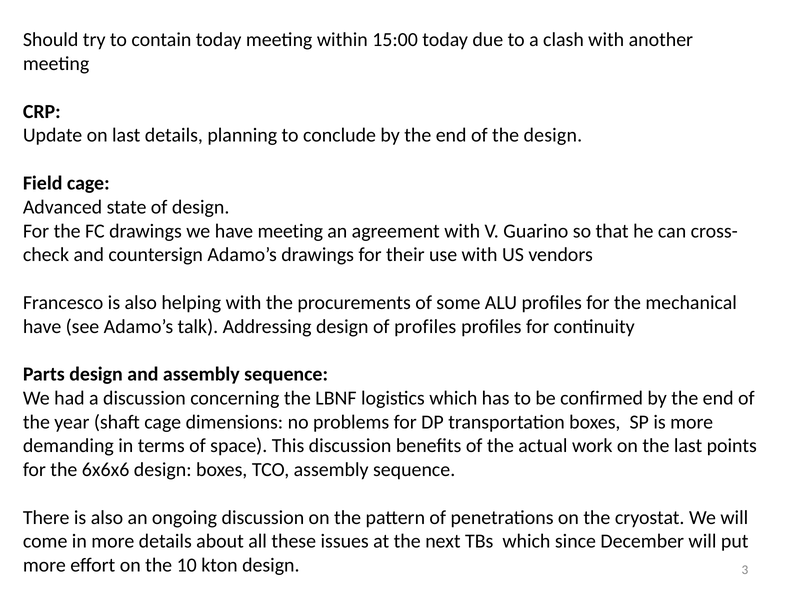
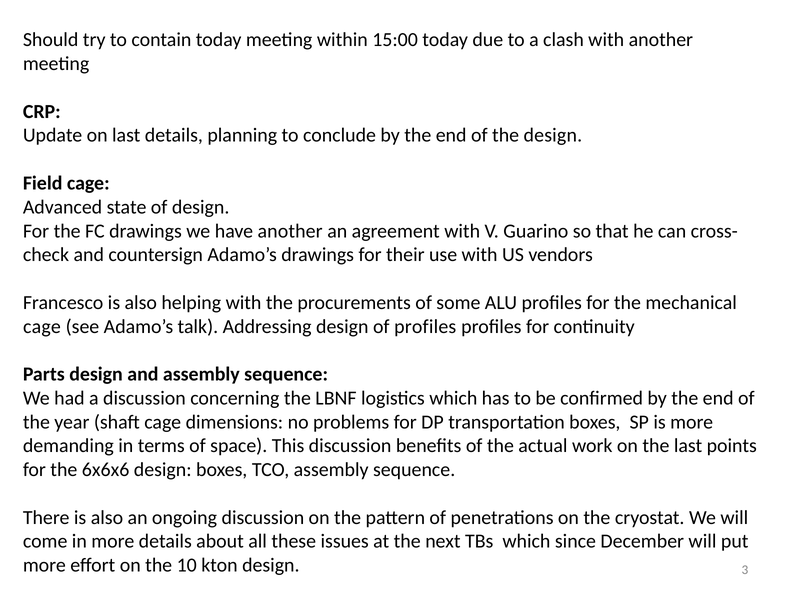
have meeting: meeting -> another
have at (42, 326): have -> cage
